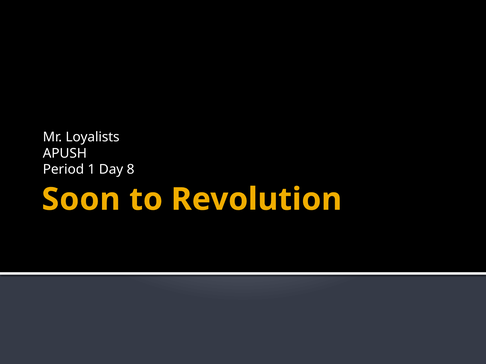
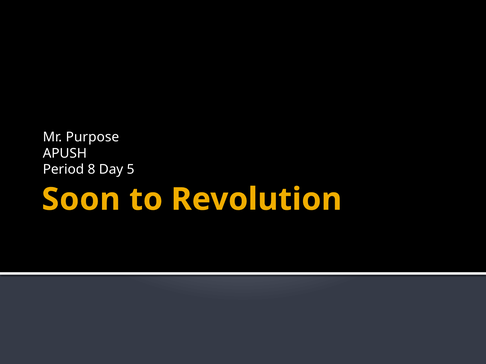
Loyalists: Loyalists -> Purpose
1: 1 -> 8
8: 8 -> 5
